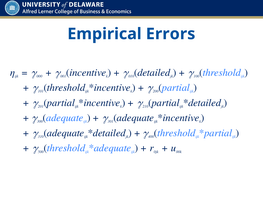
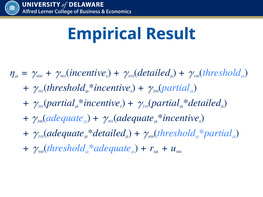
Errors: Errors -> Result
